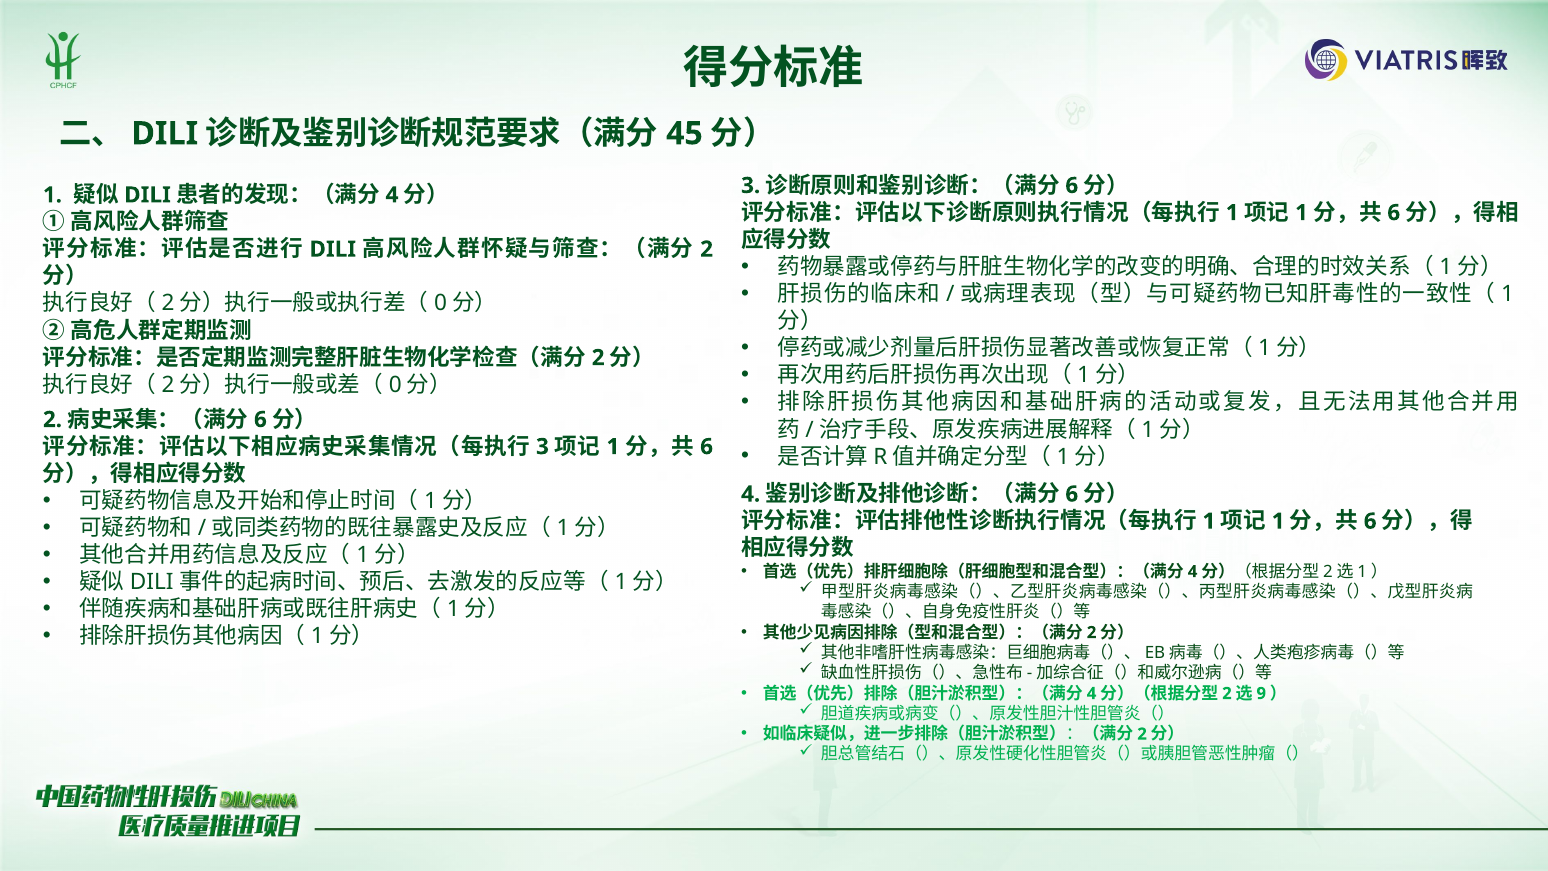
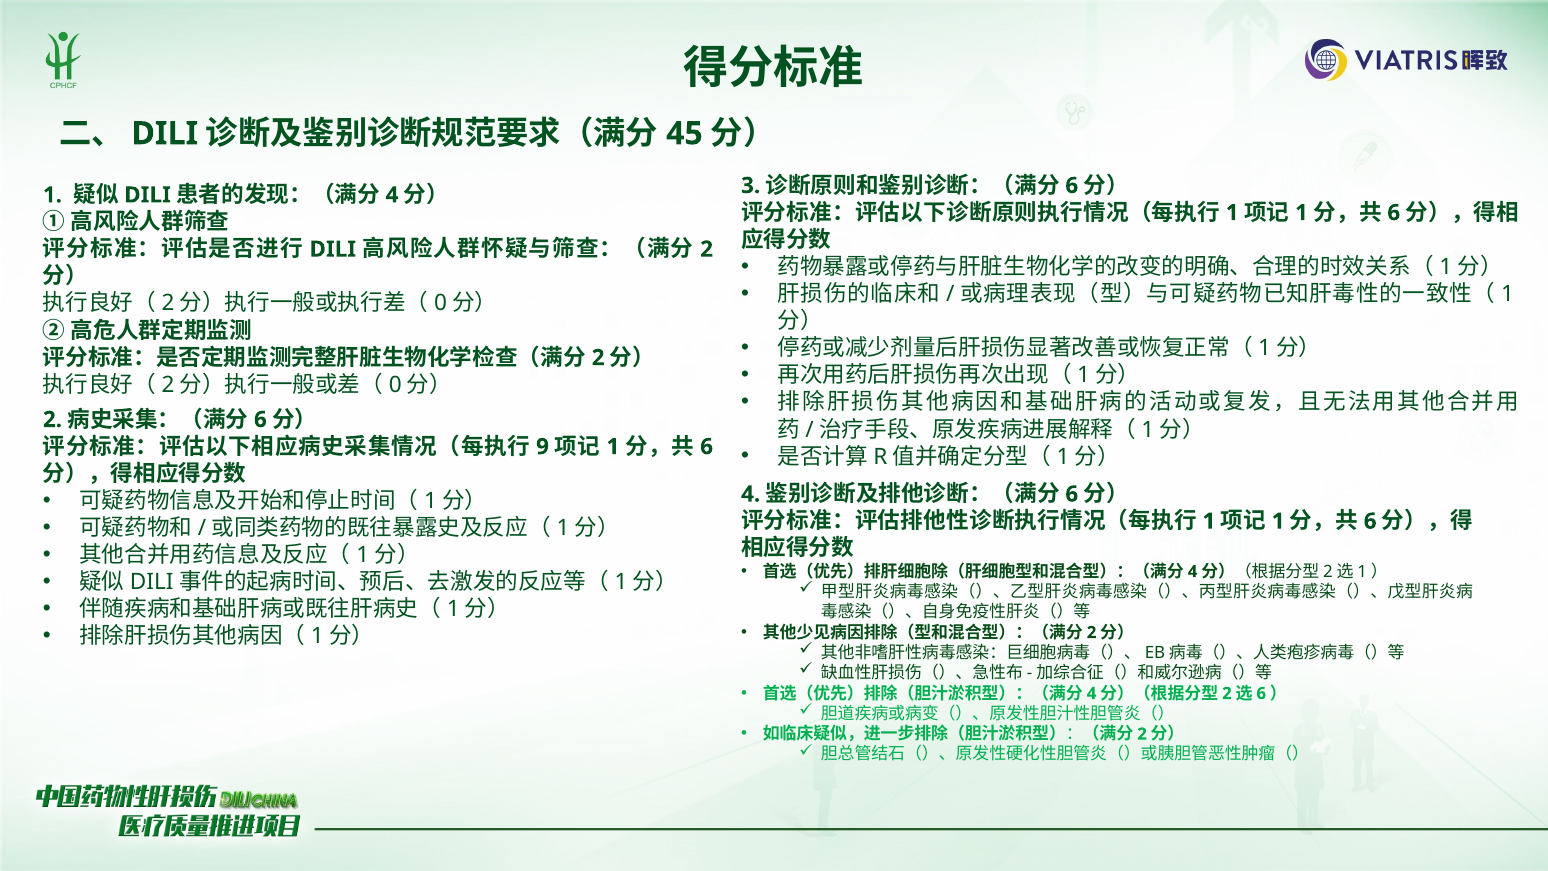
3 at (542, 447): 3 -> 9
9 at (1261, 693): 9 -> 6
